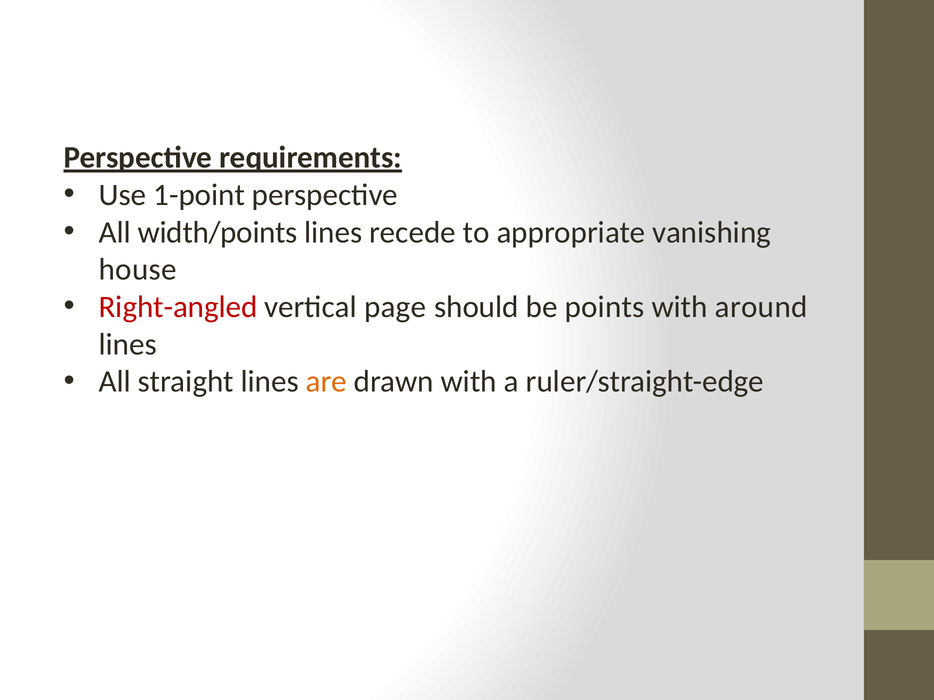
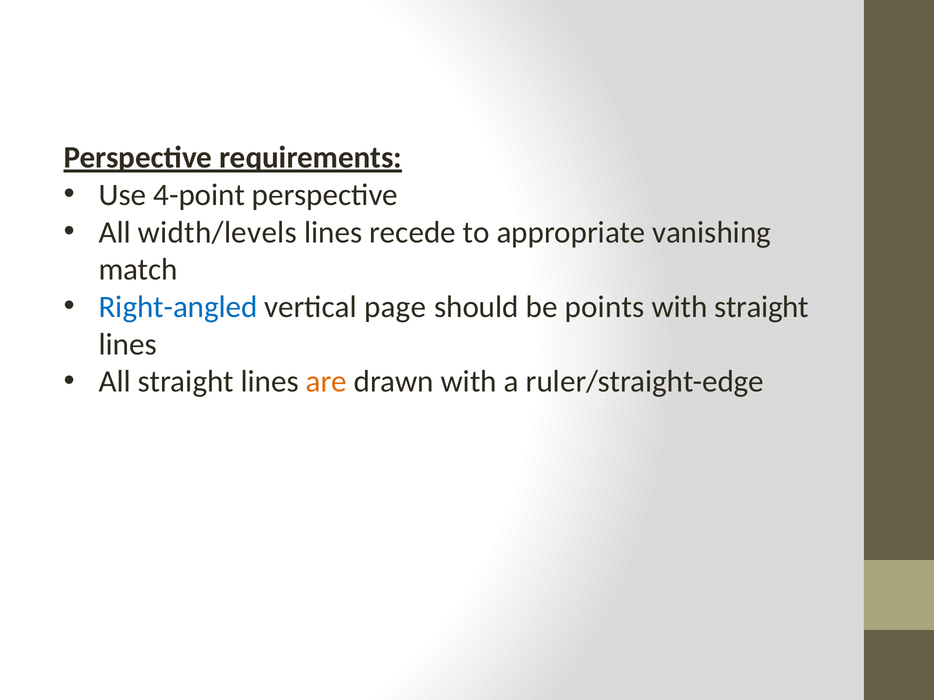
1-point: 1-point -> 4-point
width/points: width/points -> width/levels
house: house -> match
Right-angled colour: red -> blue
with around: around -> straight
